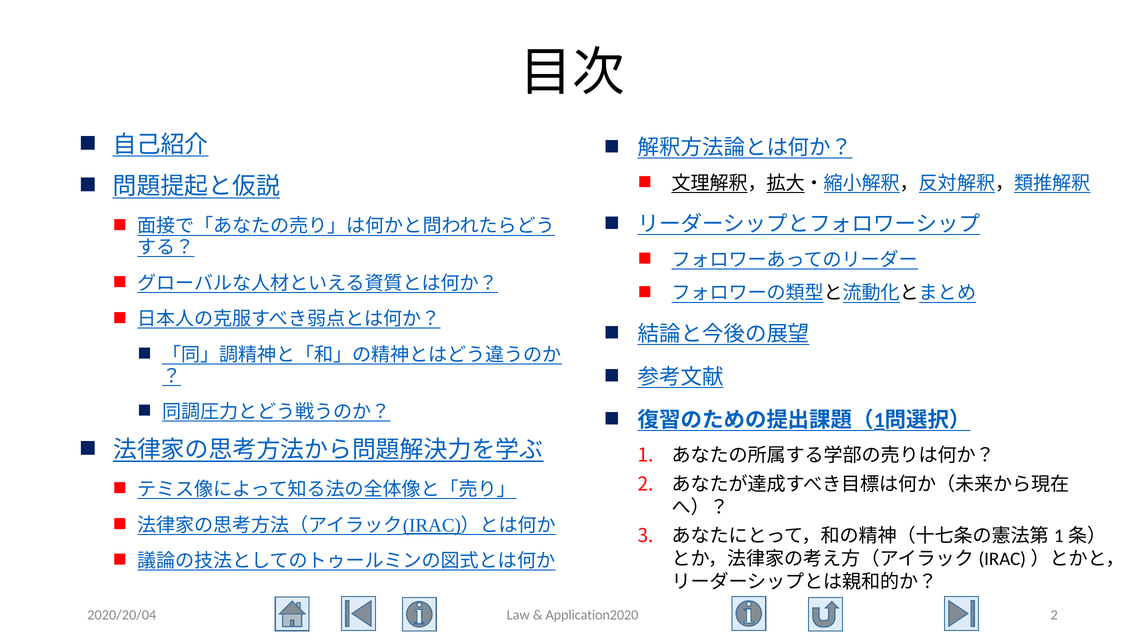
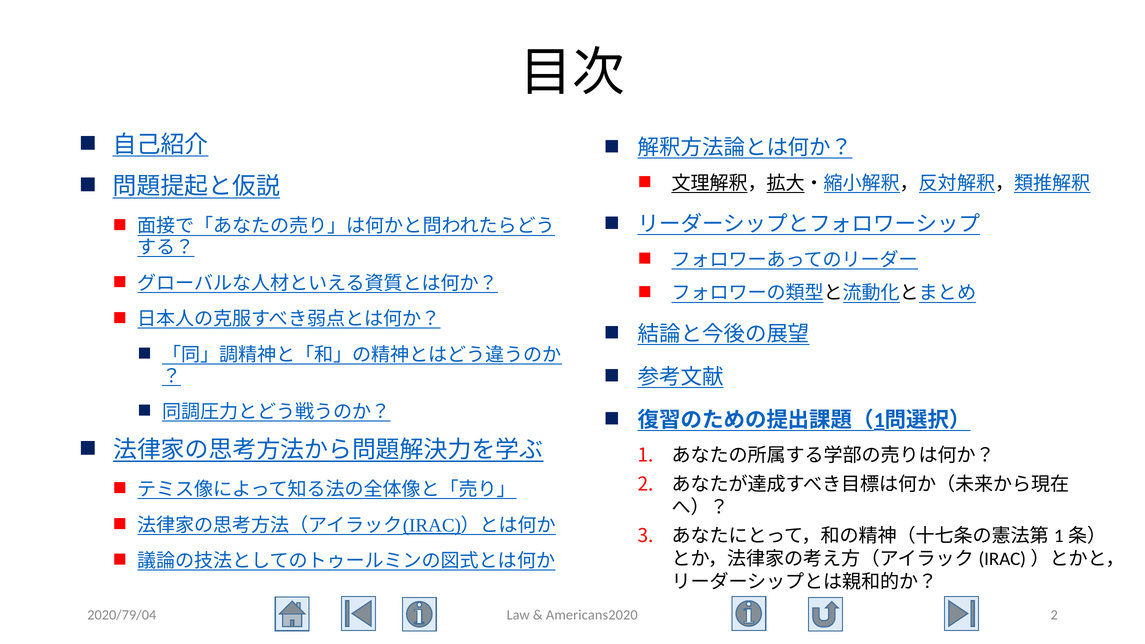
2020/20/04: 2020/20/04 -> 2020/79/04
Application2020: Application2020 -> Americans2020
